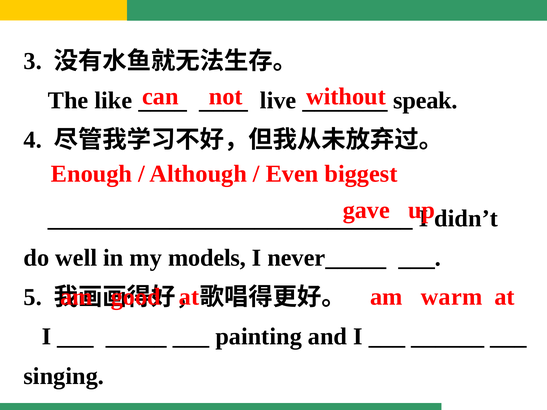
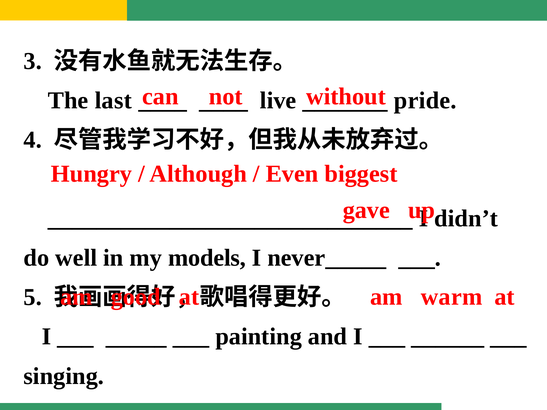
like: like -> last
speak: speak -> pride
Enough: Enough -> Hungry
